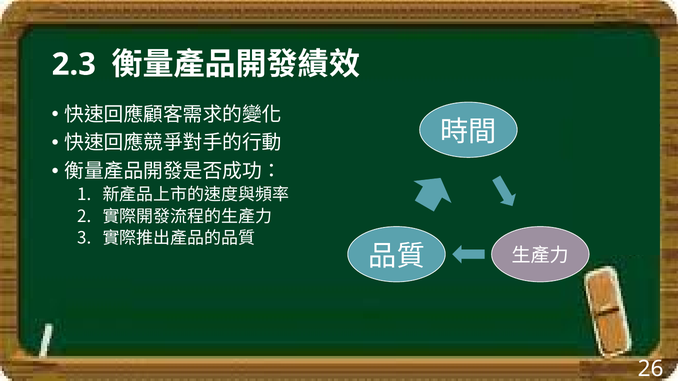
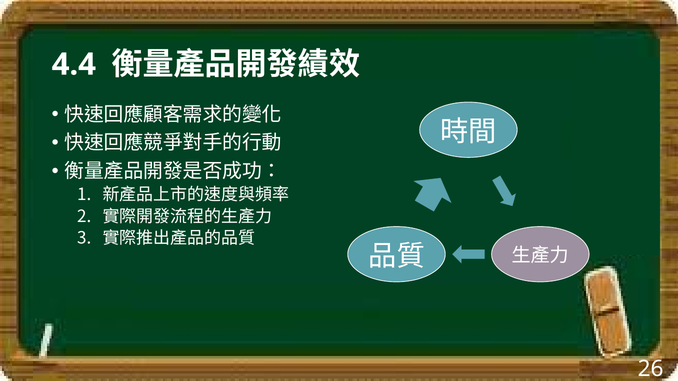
2.3: 2.3 -> 4.4
